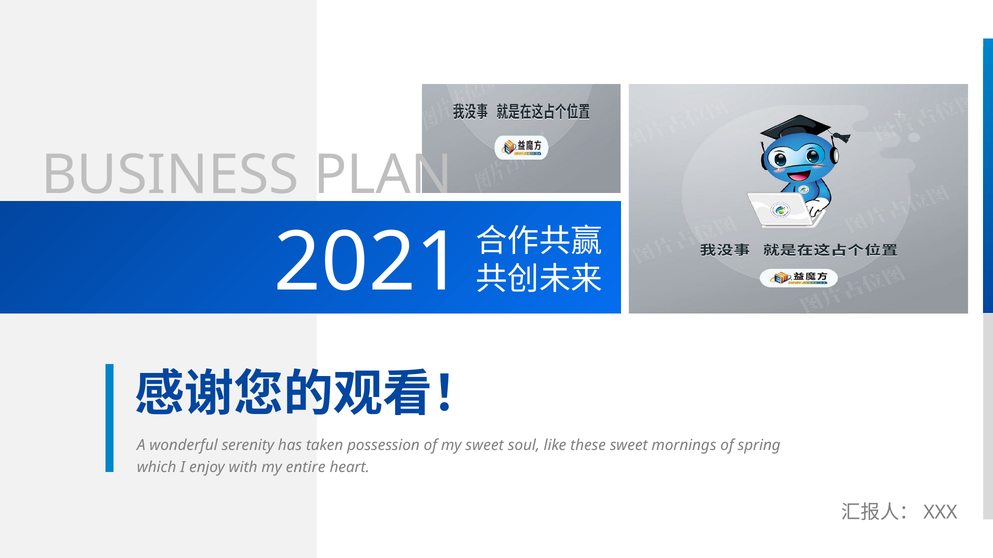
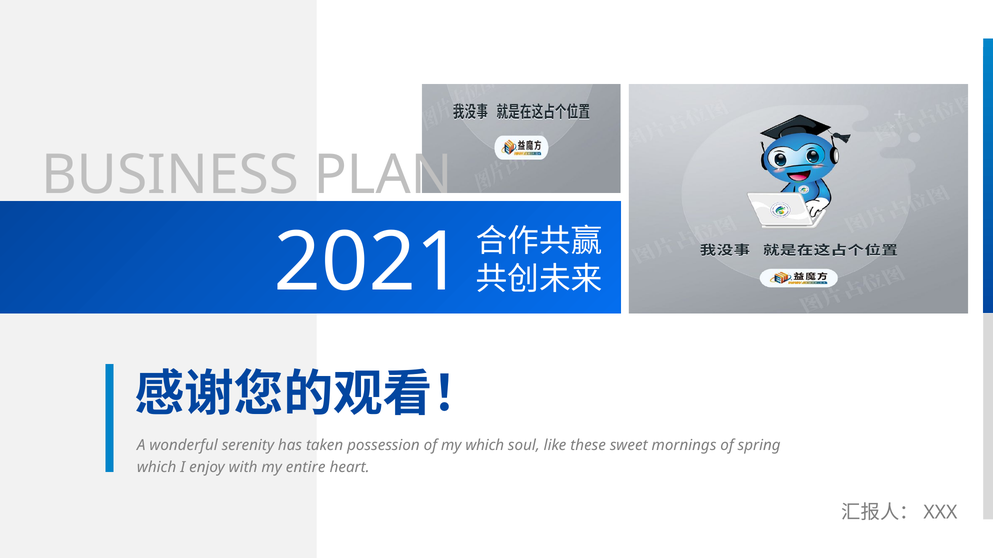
my sweet: sweet -> which
